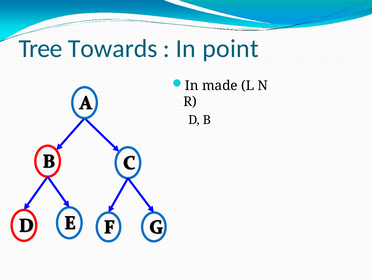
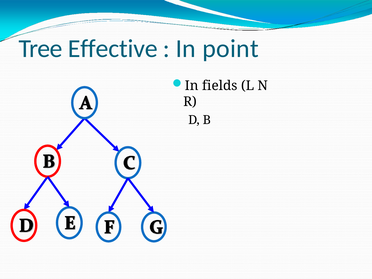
Towards: Towards -> Effective
made: made -> fields
